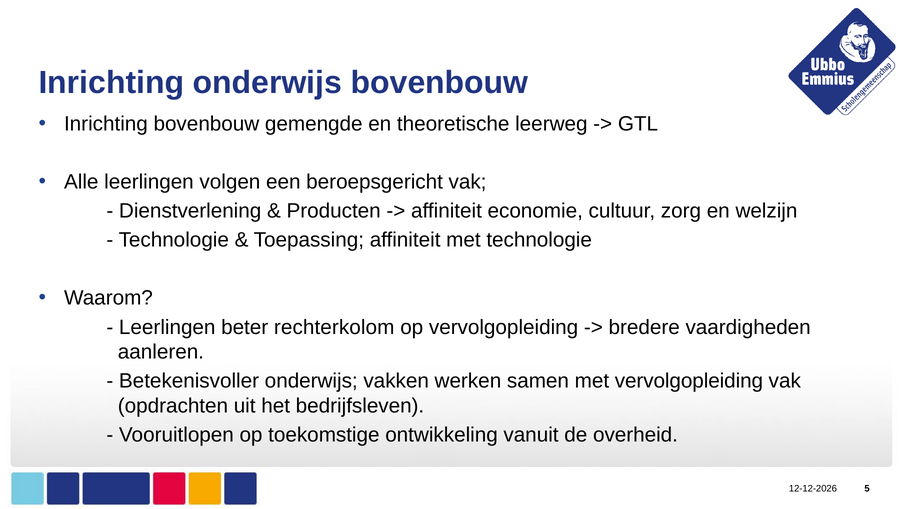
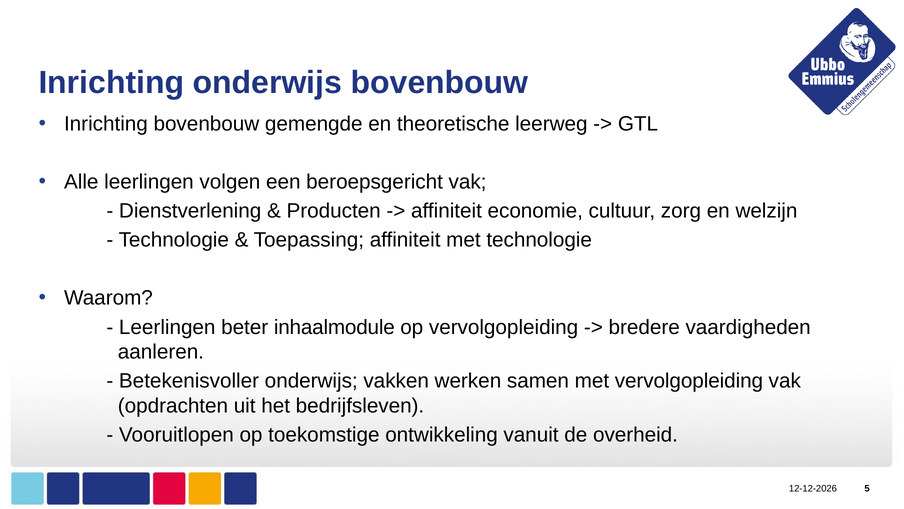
rechterkolom: rechterkolom -> inhaalmodule
